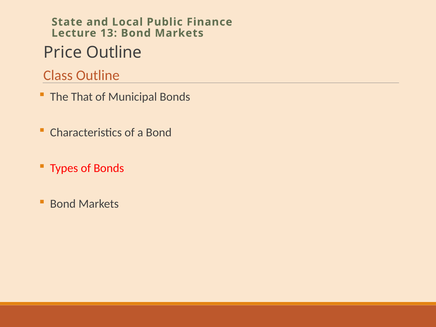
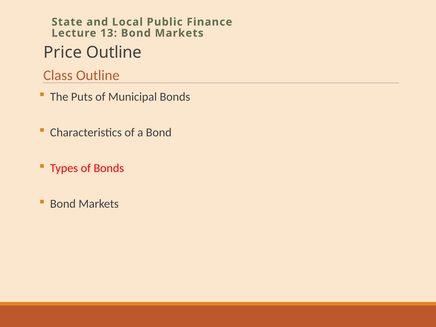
That: That -> Puts
